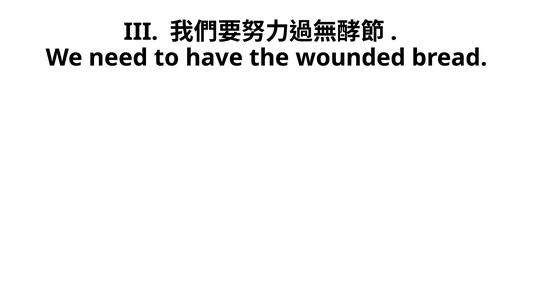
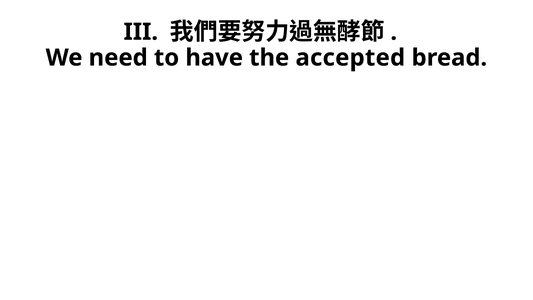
wounded: wounded -> accepted
